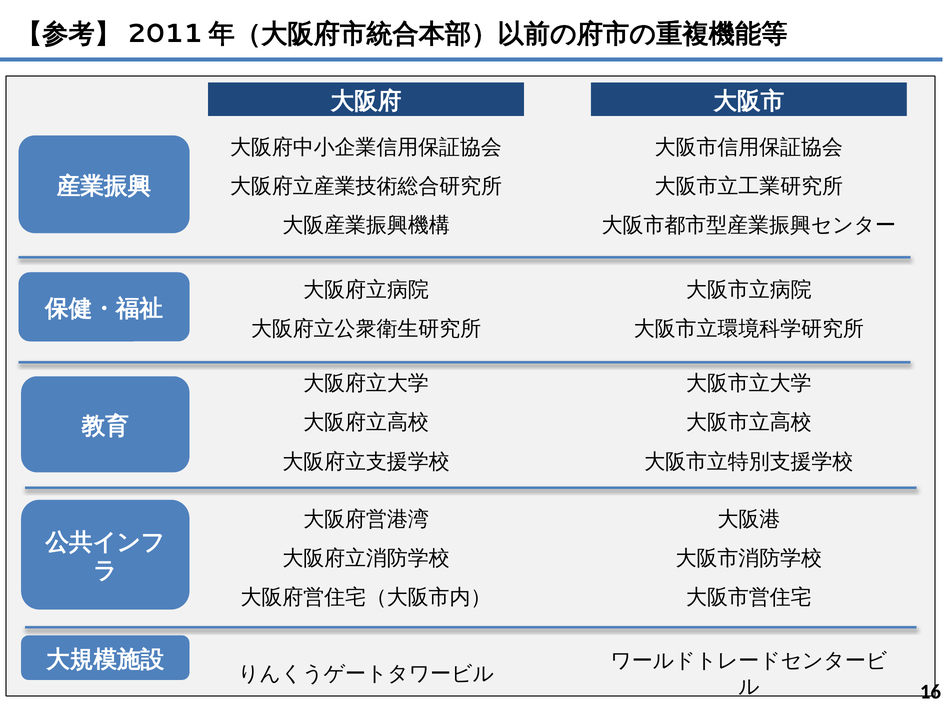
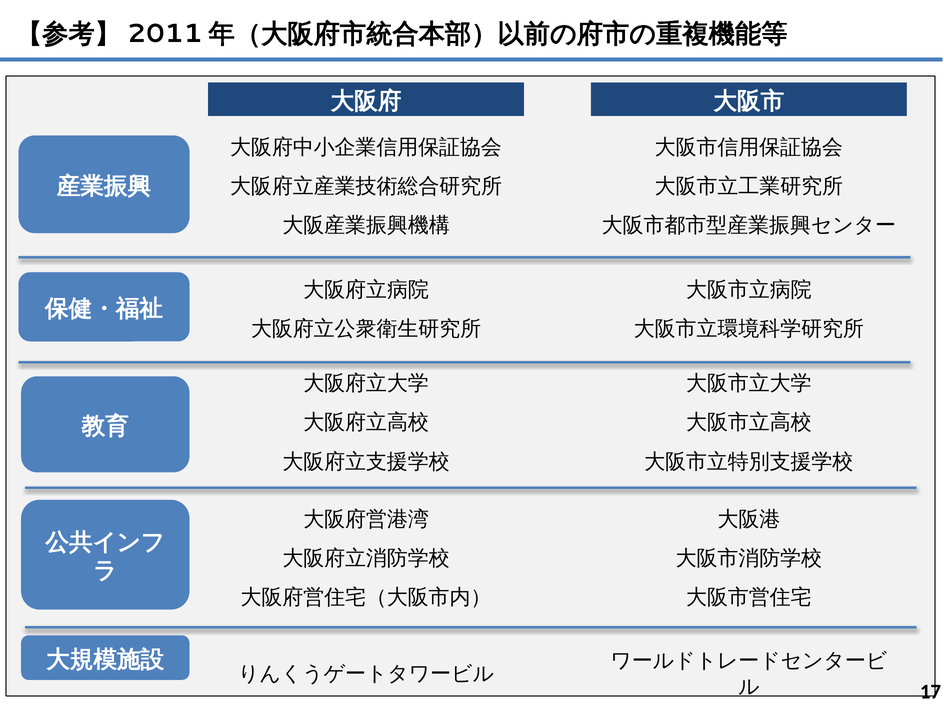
16: 16 -> 17
